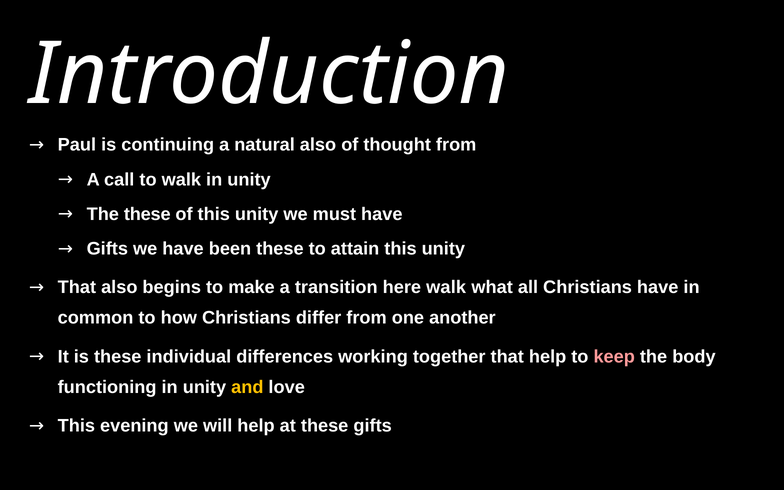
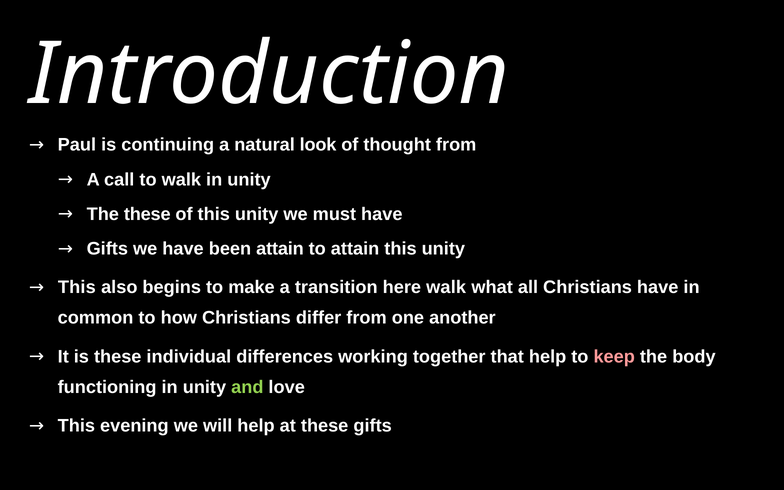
natural also: also -> look
been these: these -> attain
That at (77, 287): That -> This
and colour: yellow -> light green
